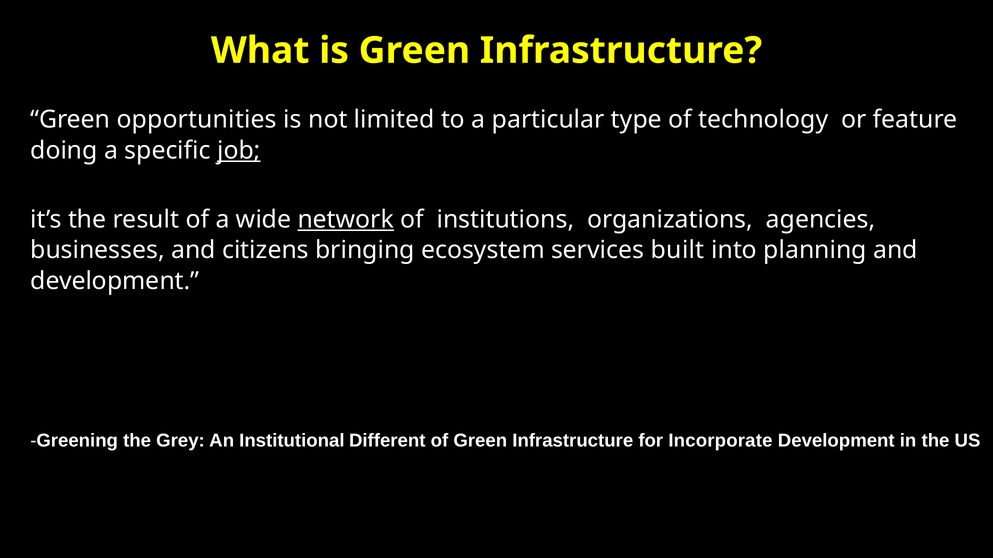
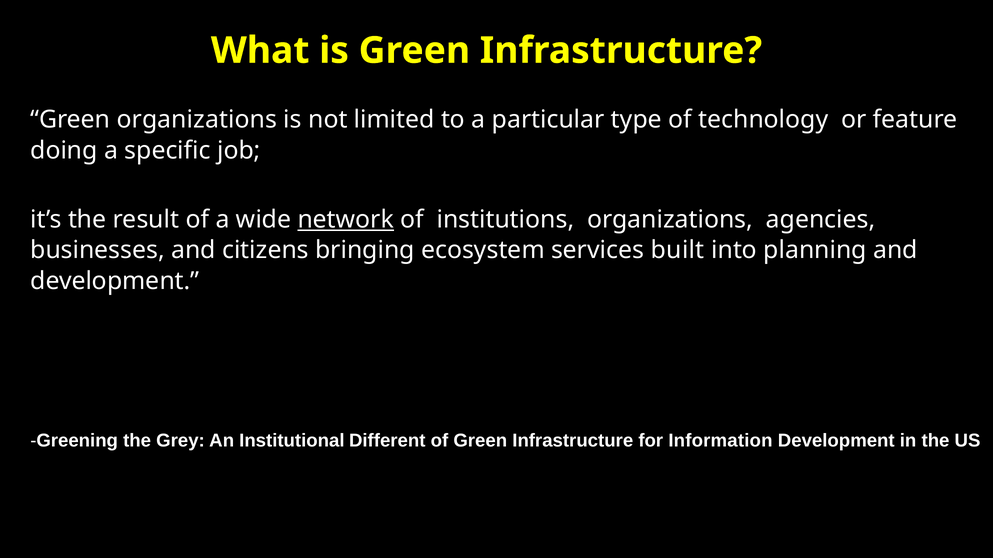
Green opportunities: opportunities -> organizations
job underline: present -> none
Incorporate: Incorporate -> Information
